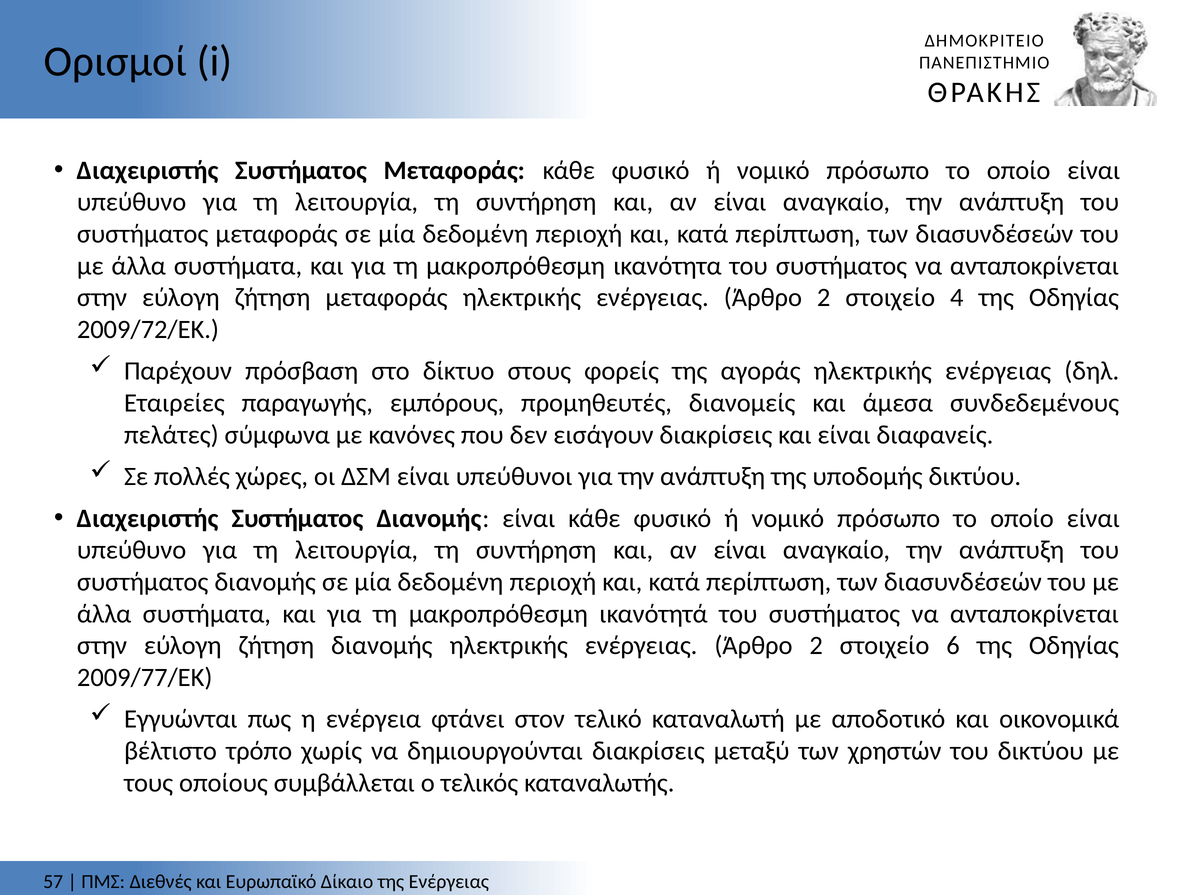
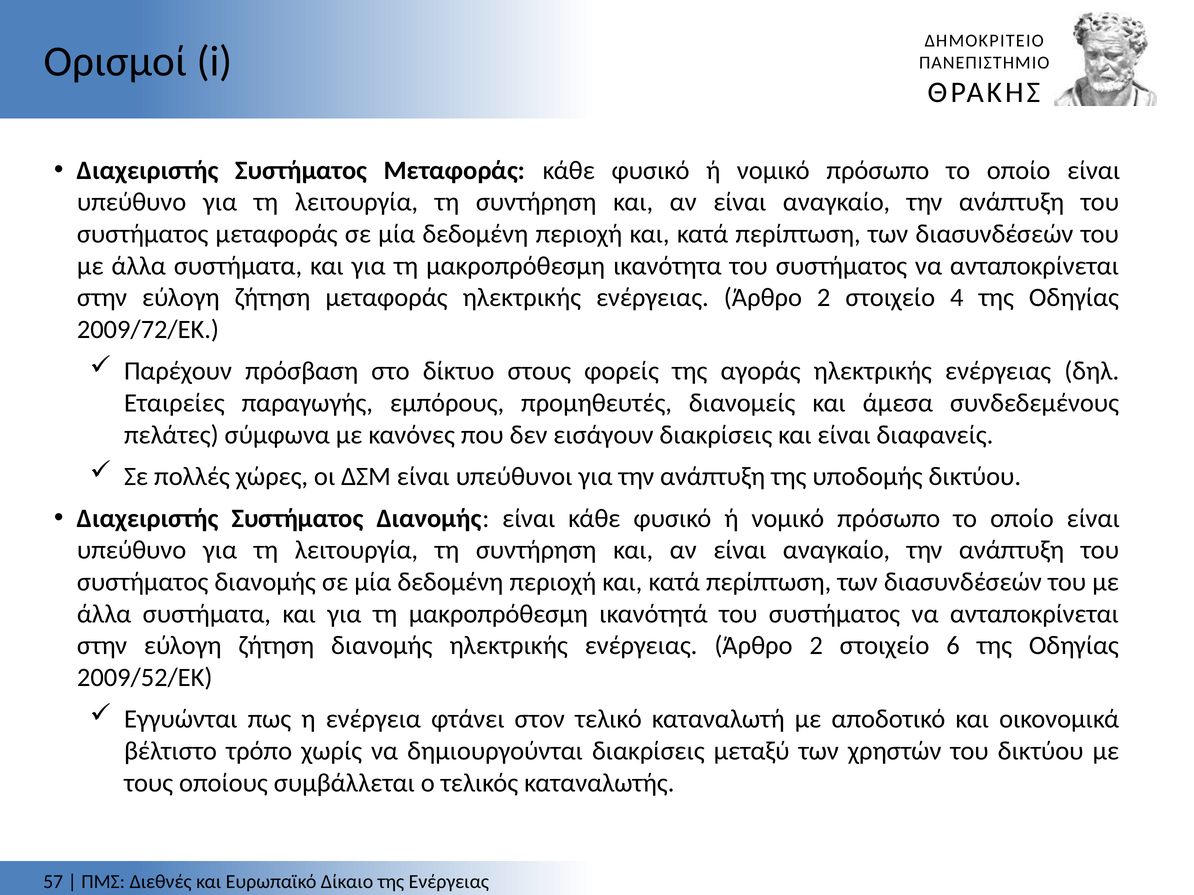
2009/77/ΕK: 2009/77/ΕK -> 2009/52/ΕK
